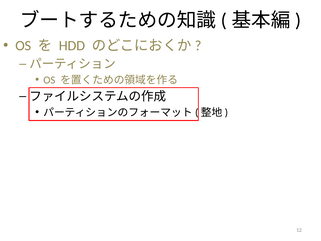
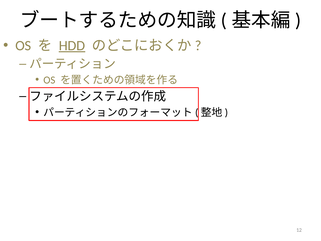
HDD underline: none -> present
